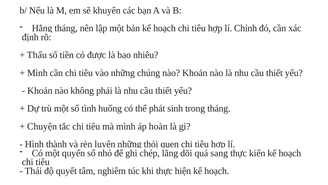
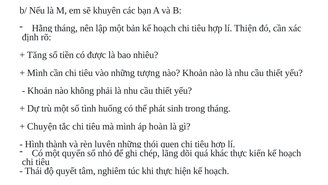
Chỉnh: Chỉnh -> Thiện
Thấu: Thấu -> Tăng
chúng: chúng -> tượng
sang: sang -> khác
